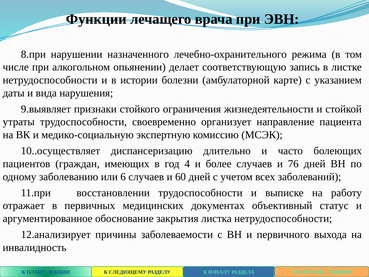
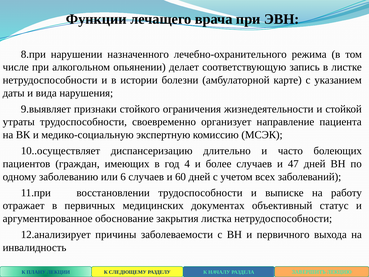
76: 76 -> 47
